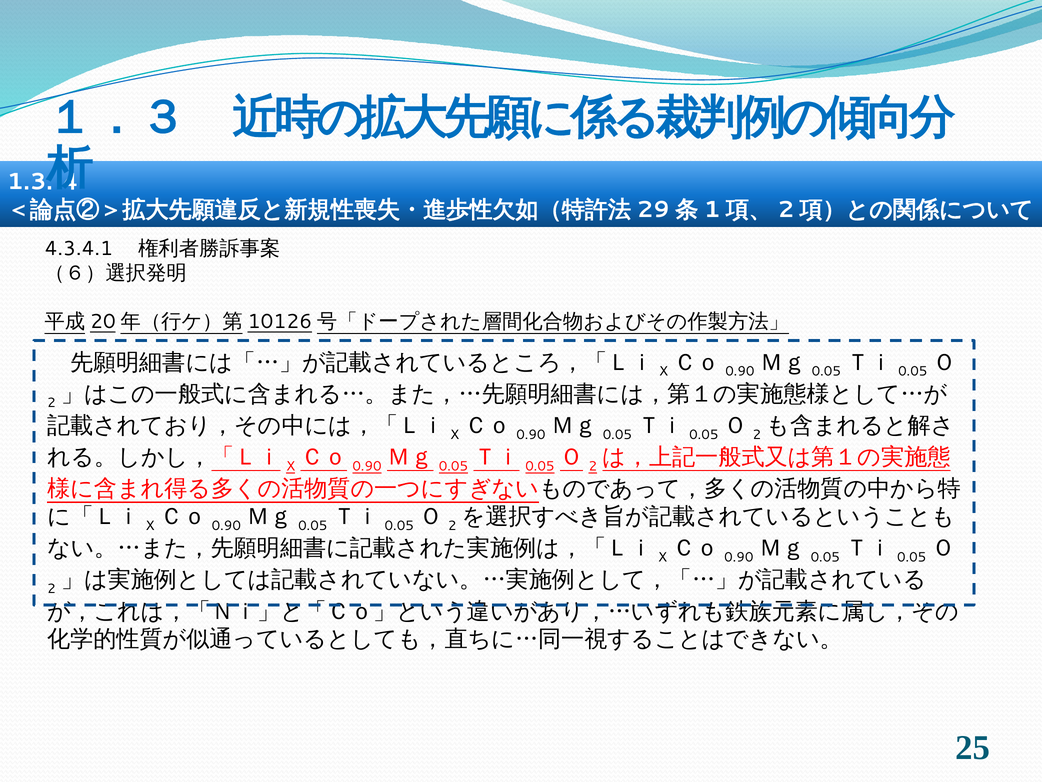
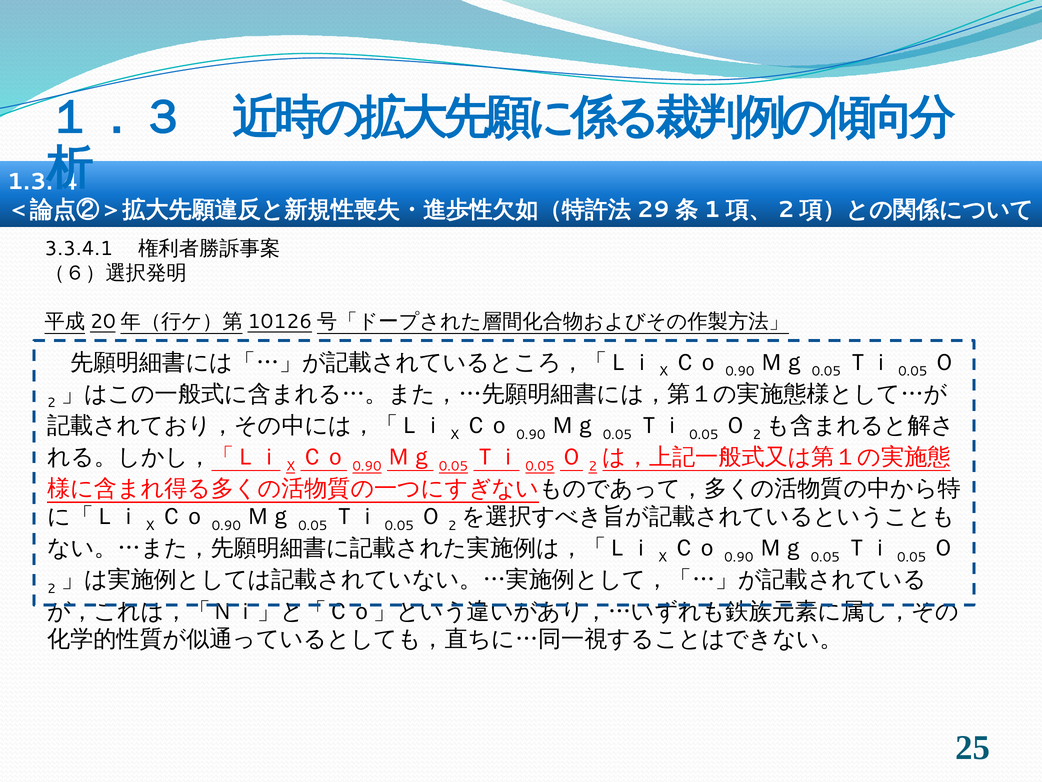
4.3.4.1: 4.3.4.1 -> 3.3.4.1
